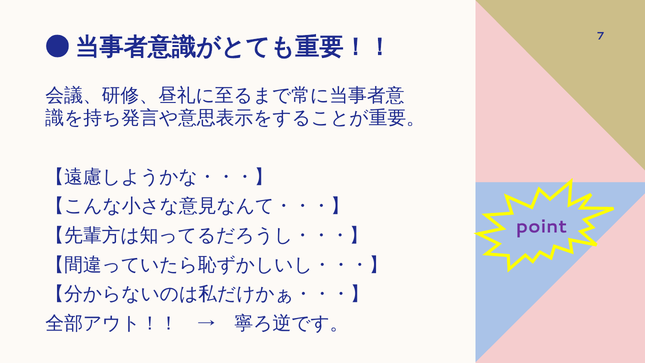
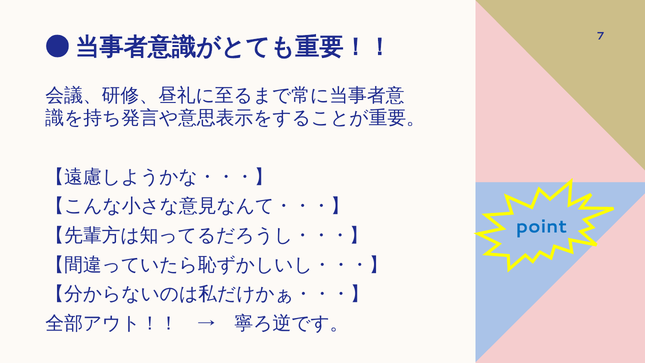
point colour: purple -> blue
